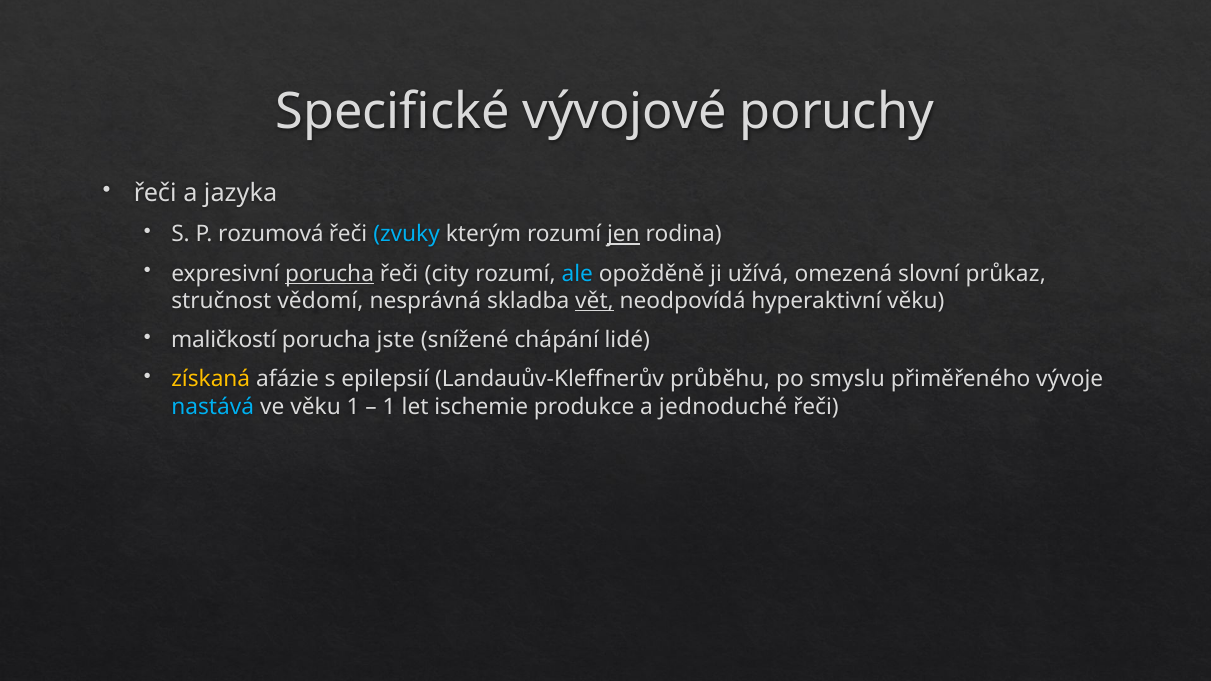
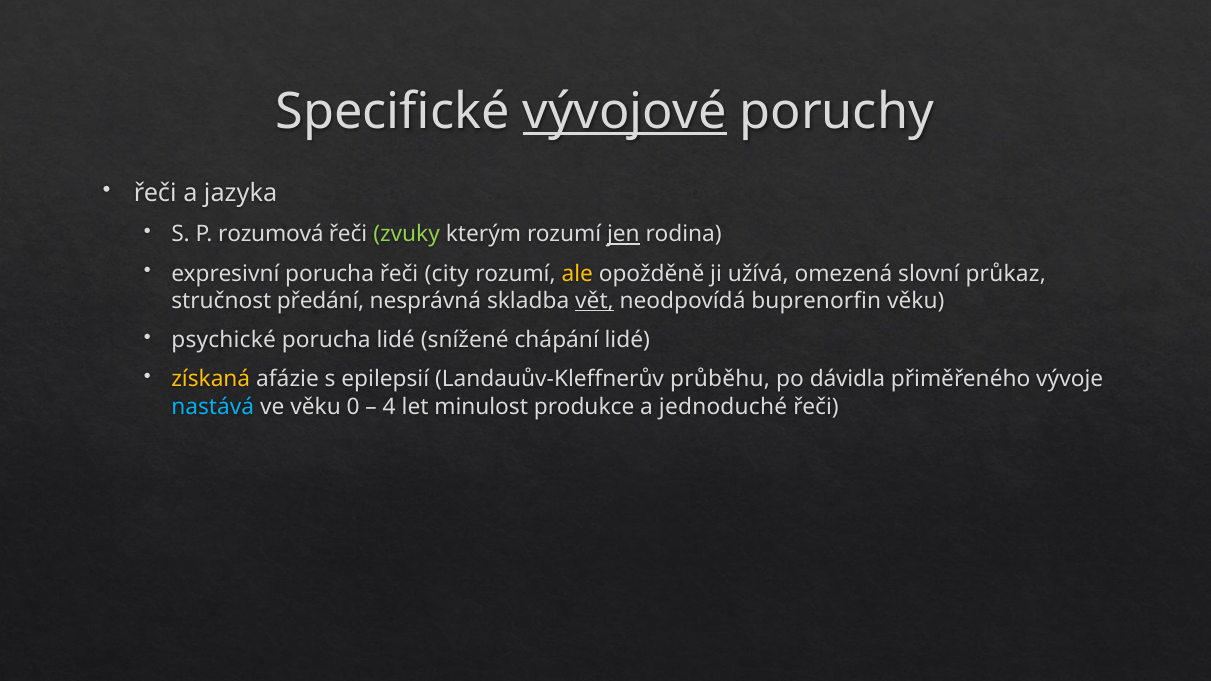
vývojové underline: none -> present
zvuky colour: light blue -> light green
porucha at (330, 274) underline: present -> none
ale colour: light blue -> yellow
vědomí: vědomí -> předání
hyperaktivní: hyperaktivní -> buprenorfin
maličkostí: maličkostí -> psychické
porucha jste: jste -> lidé
smyslu: smyslu -> dávidla
věku 1: 1 -> 0
1 at (389, 407): 1 -> 4
ischemie: ischemie -> minulost
